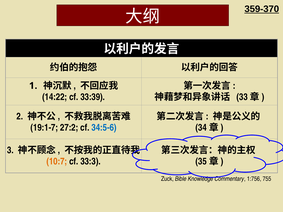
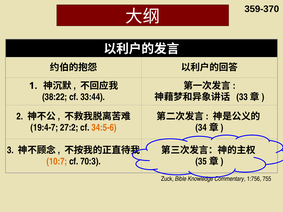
359-370 underline: present -> none
14:22: 14:22 -> 38:22
33:39: 33:39 -> 33:44
19:1-7: 19:1-7 -> 19:4-7
34:5-6 colour: blue -> orange
33:3: 33:3 -> 70:3
